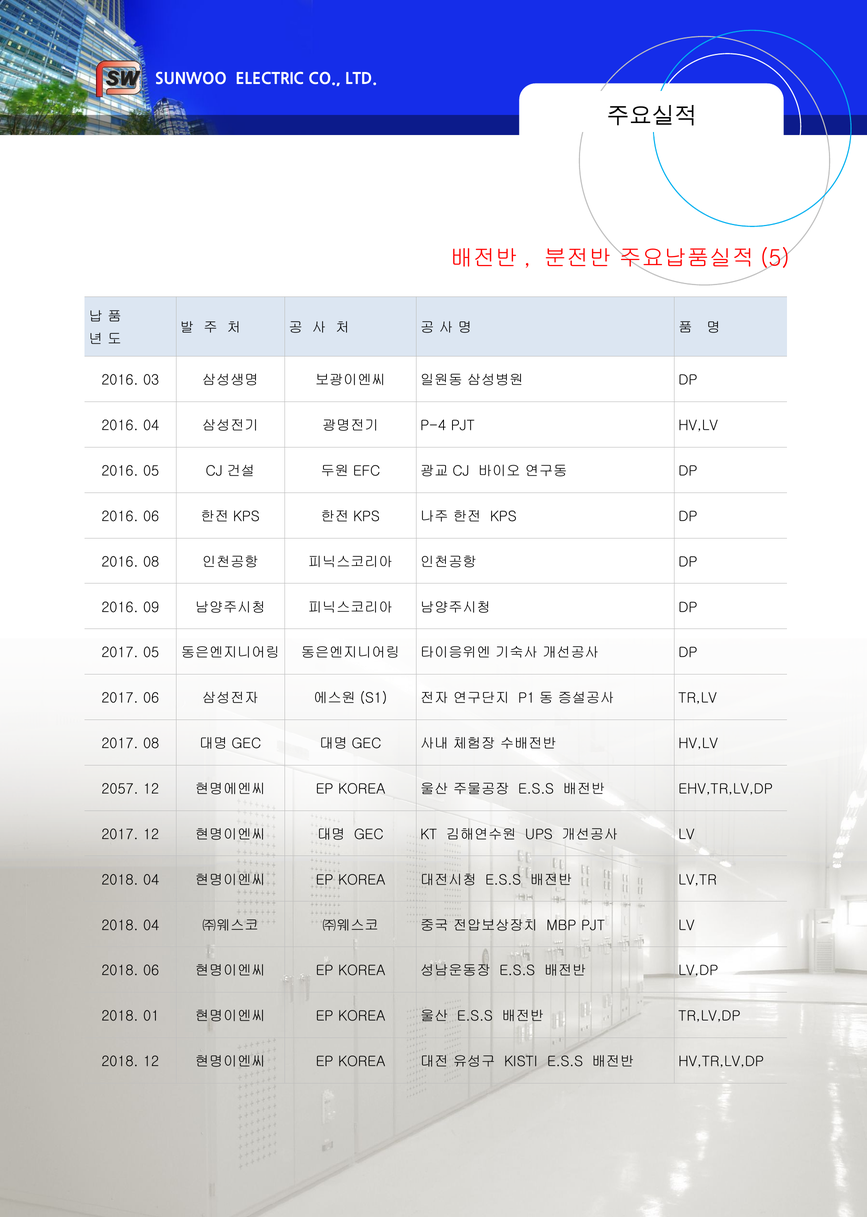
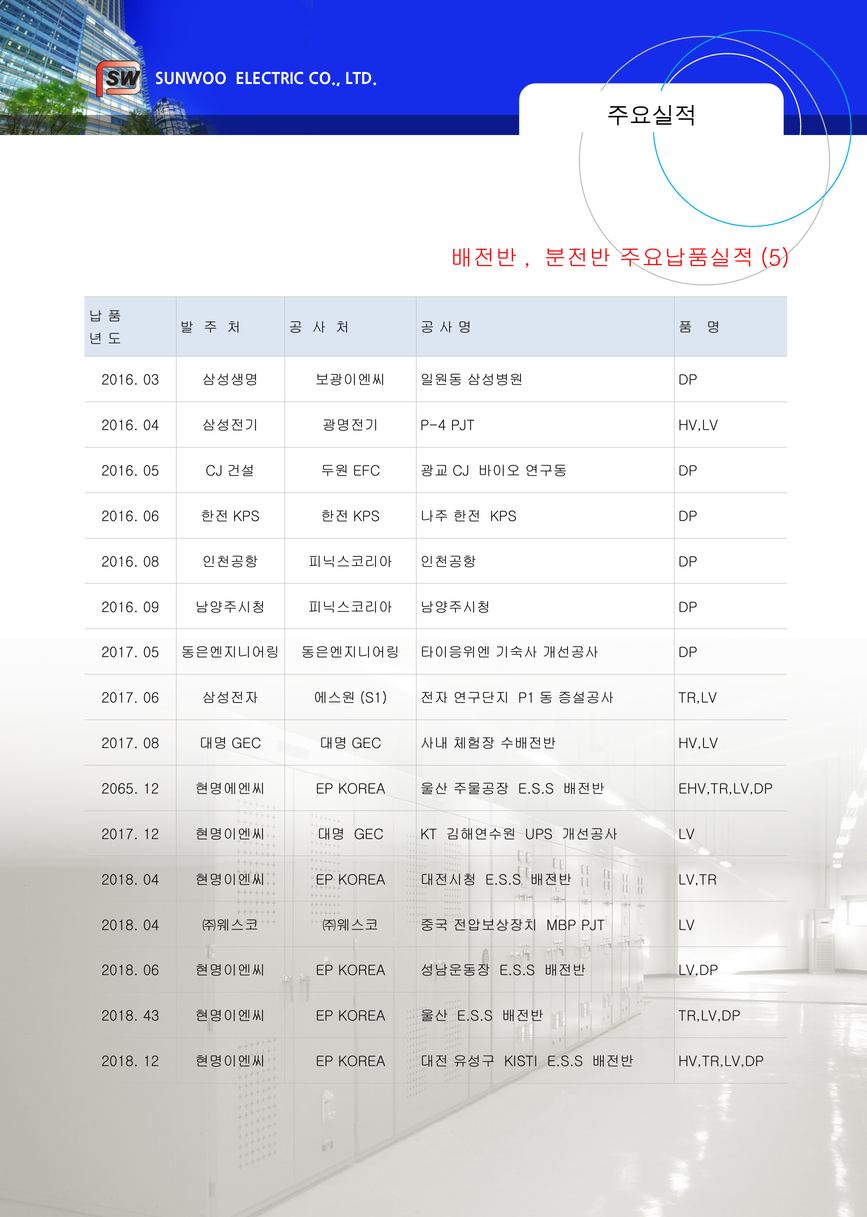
2057: 2057 -> 2065
01: 01 -> 43
